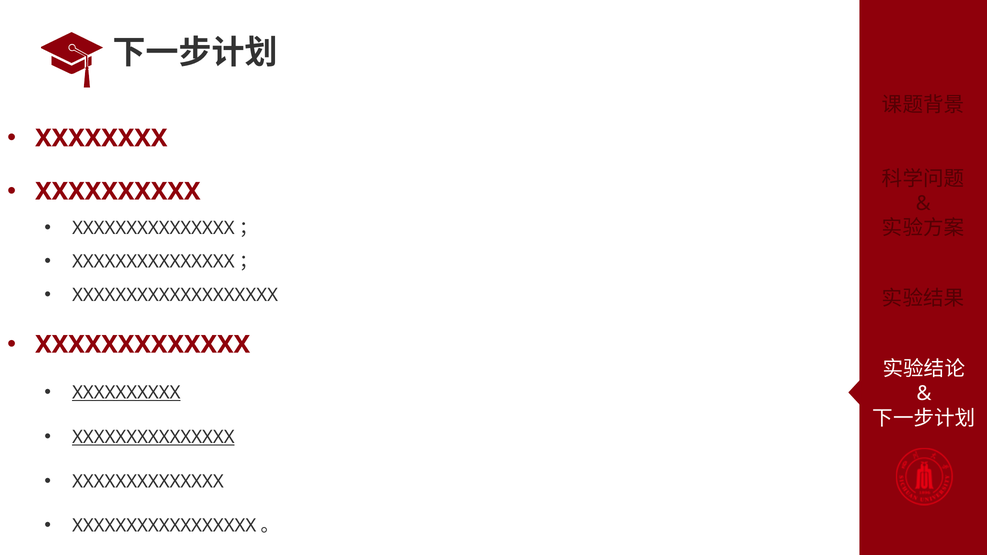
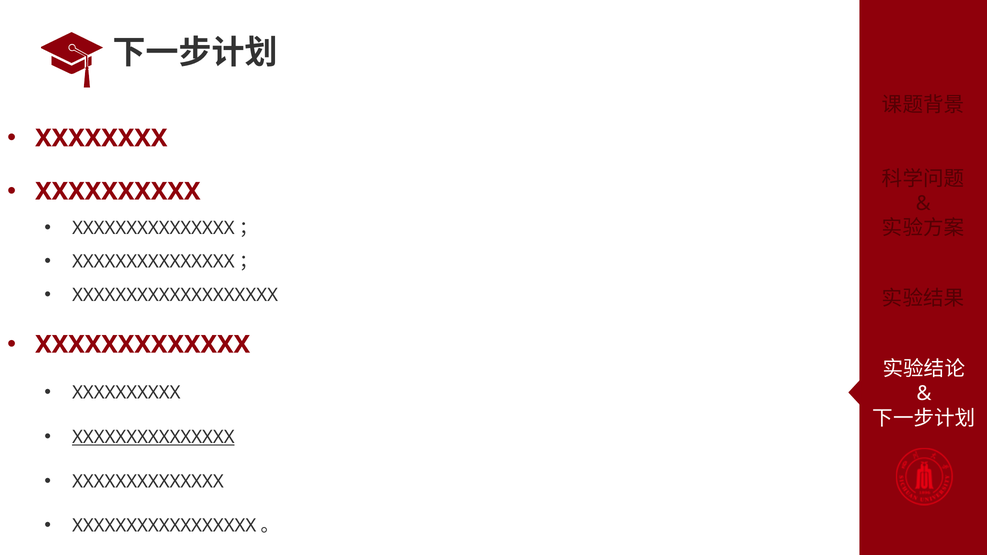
XXXXXXXXXX at (126, 393) underline: present -> none
